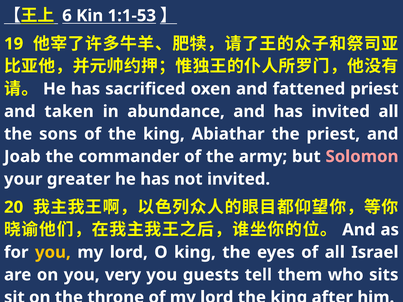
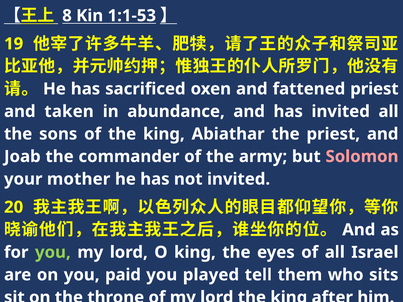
6: 6 -> 8
greater: greater -> mother
you at (53, 252) colour: yellow -> light green
very: very -> paid
guests: guests -> played
